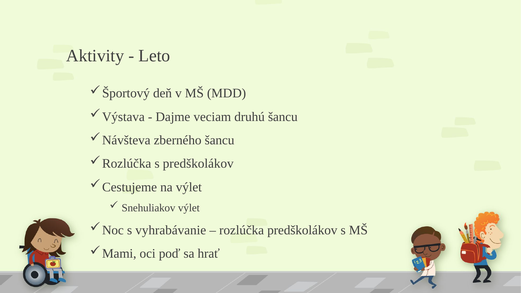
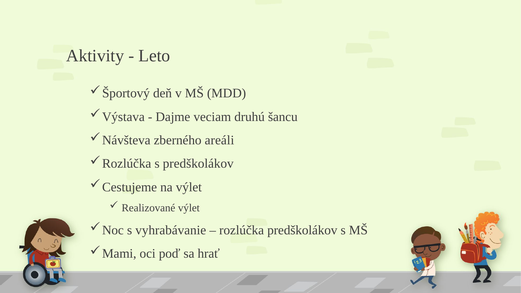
zberného šancu: šancu -> areáli
Snehuliakov: Snehuliakov -> Realizované
